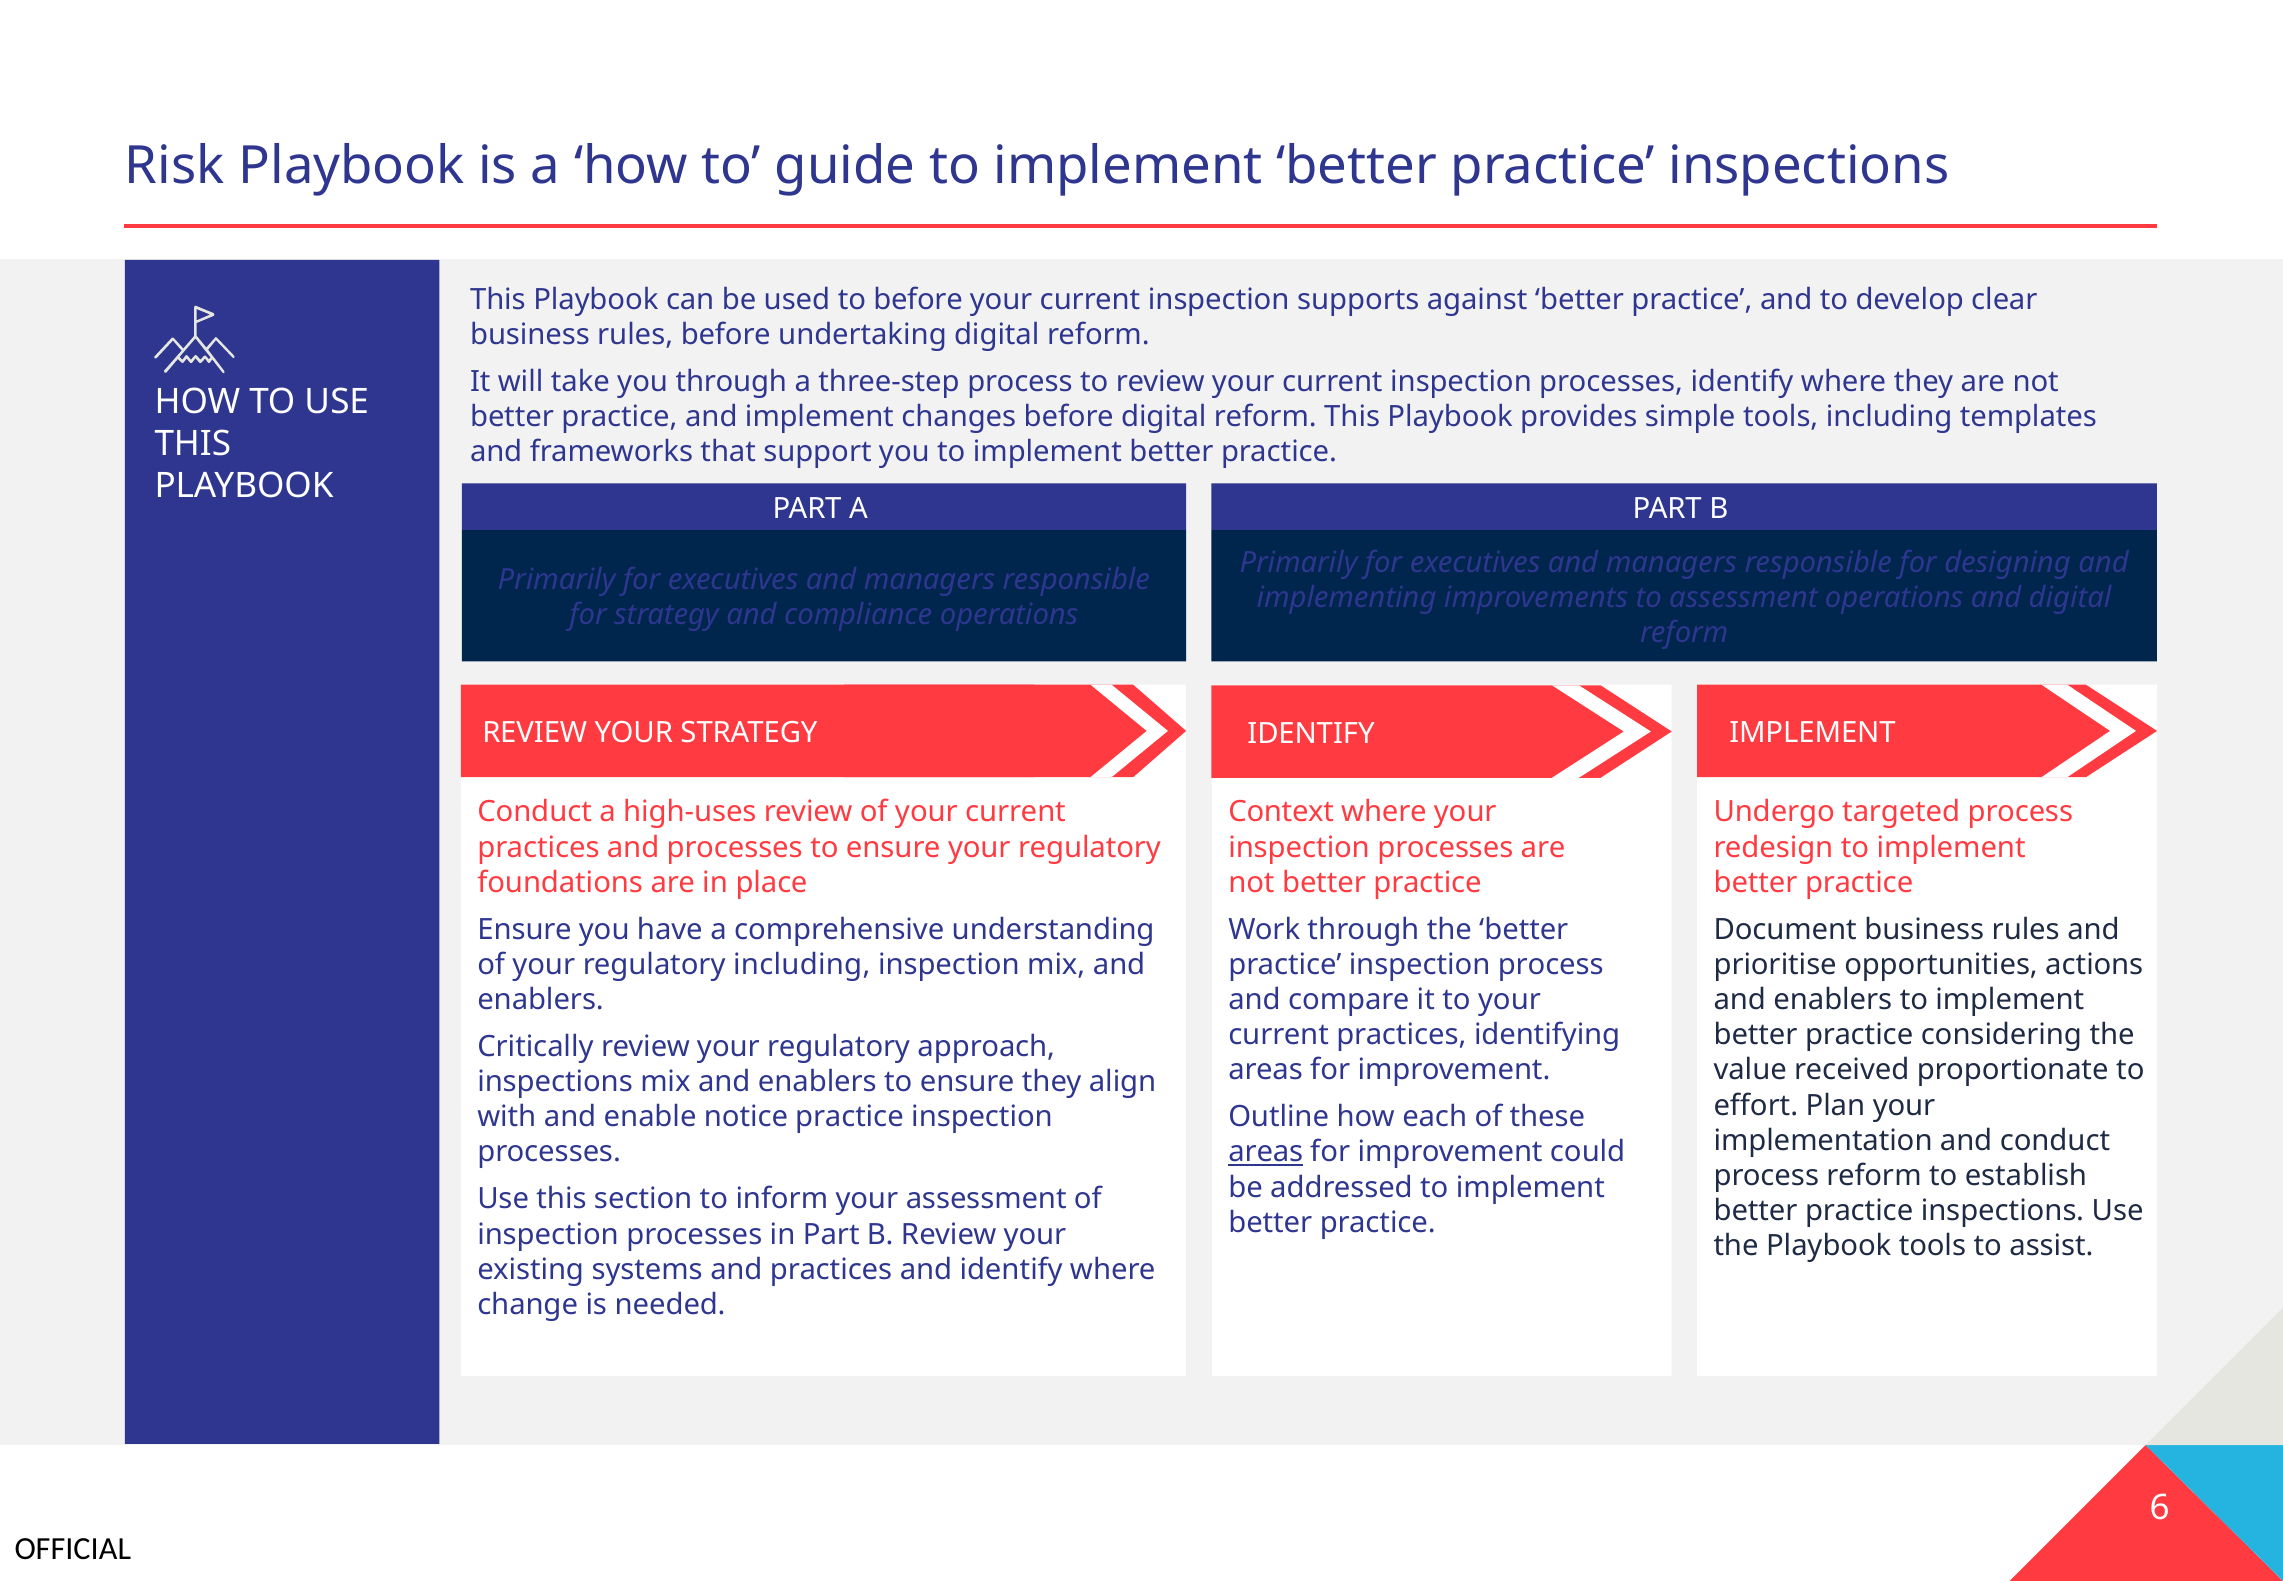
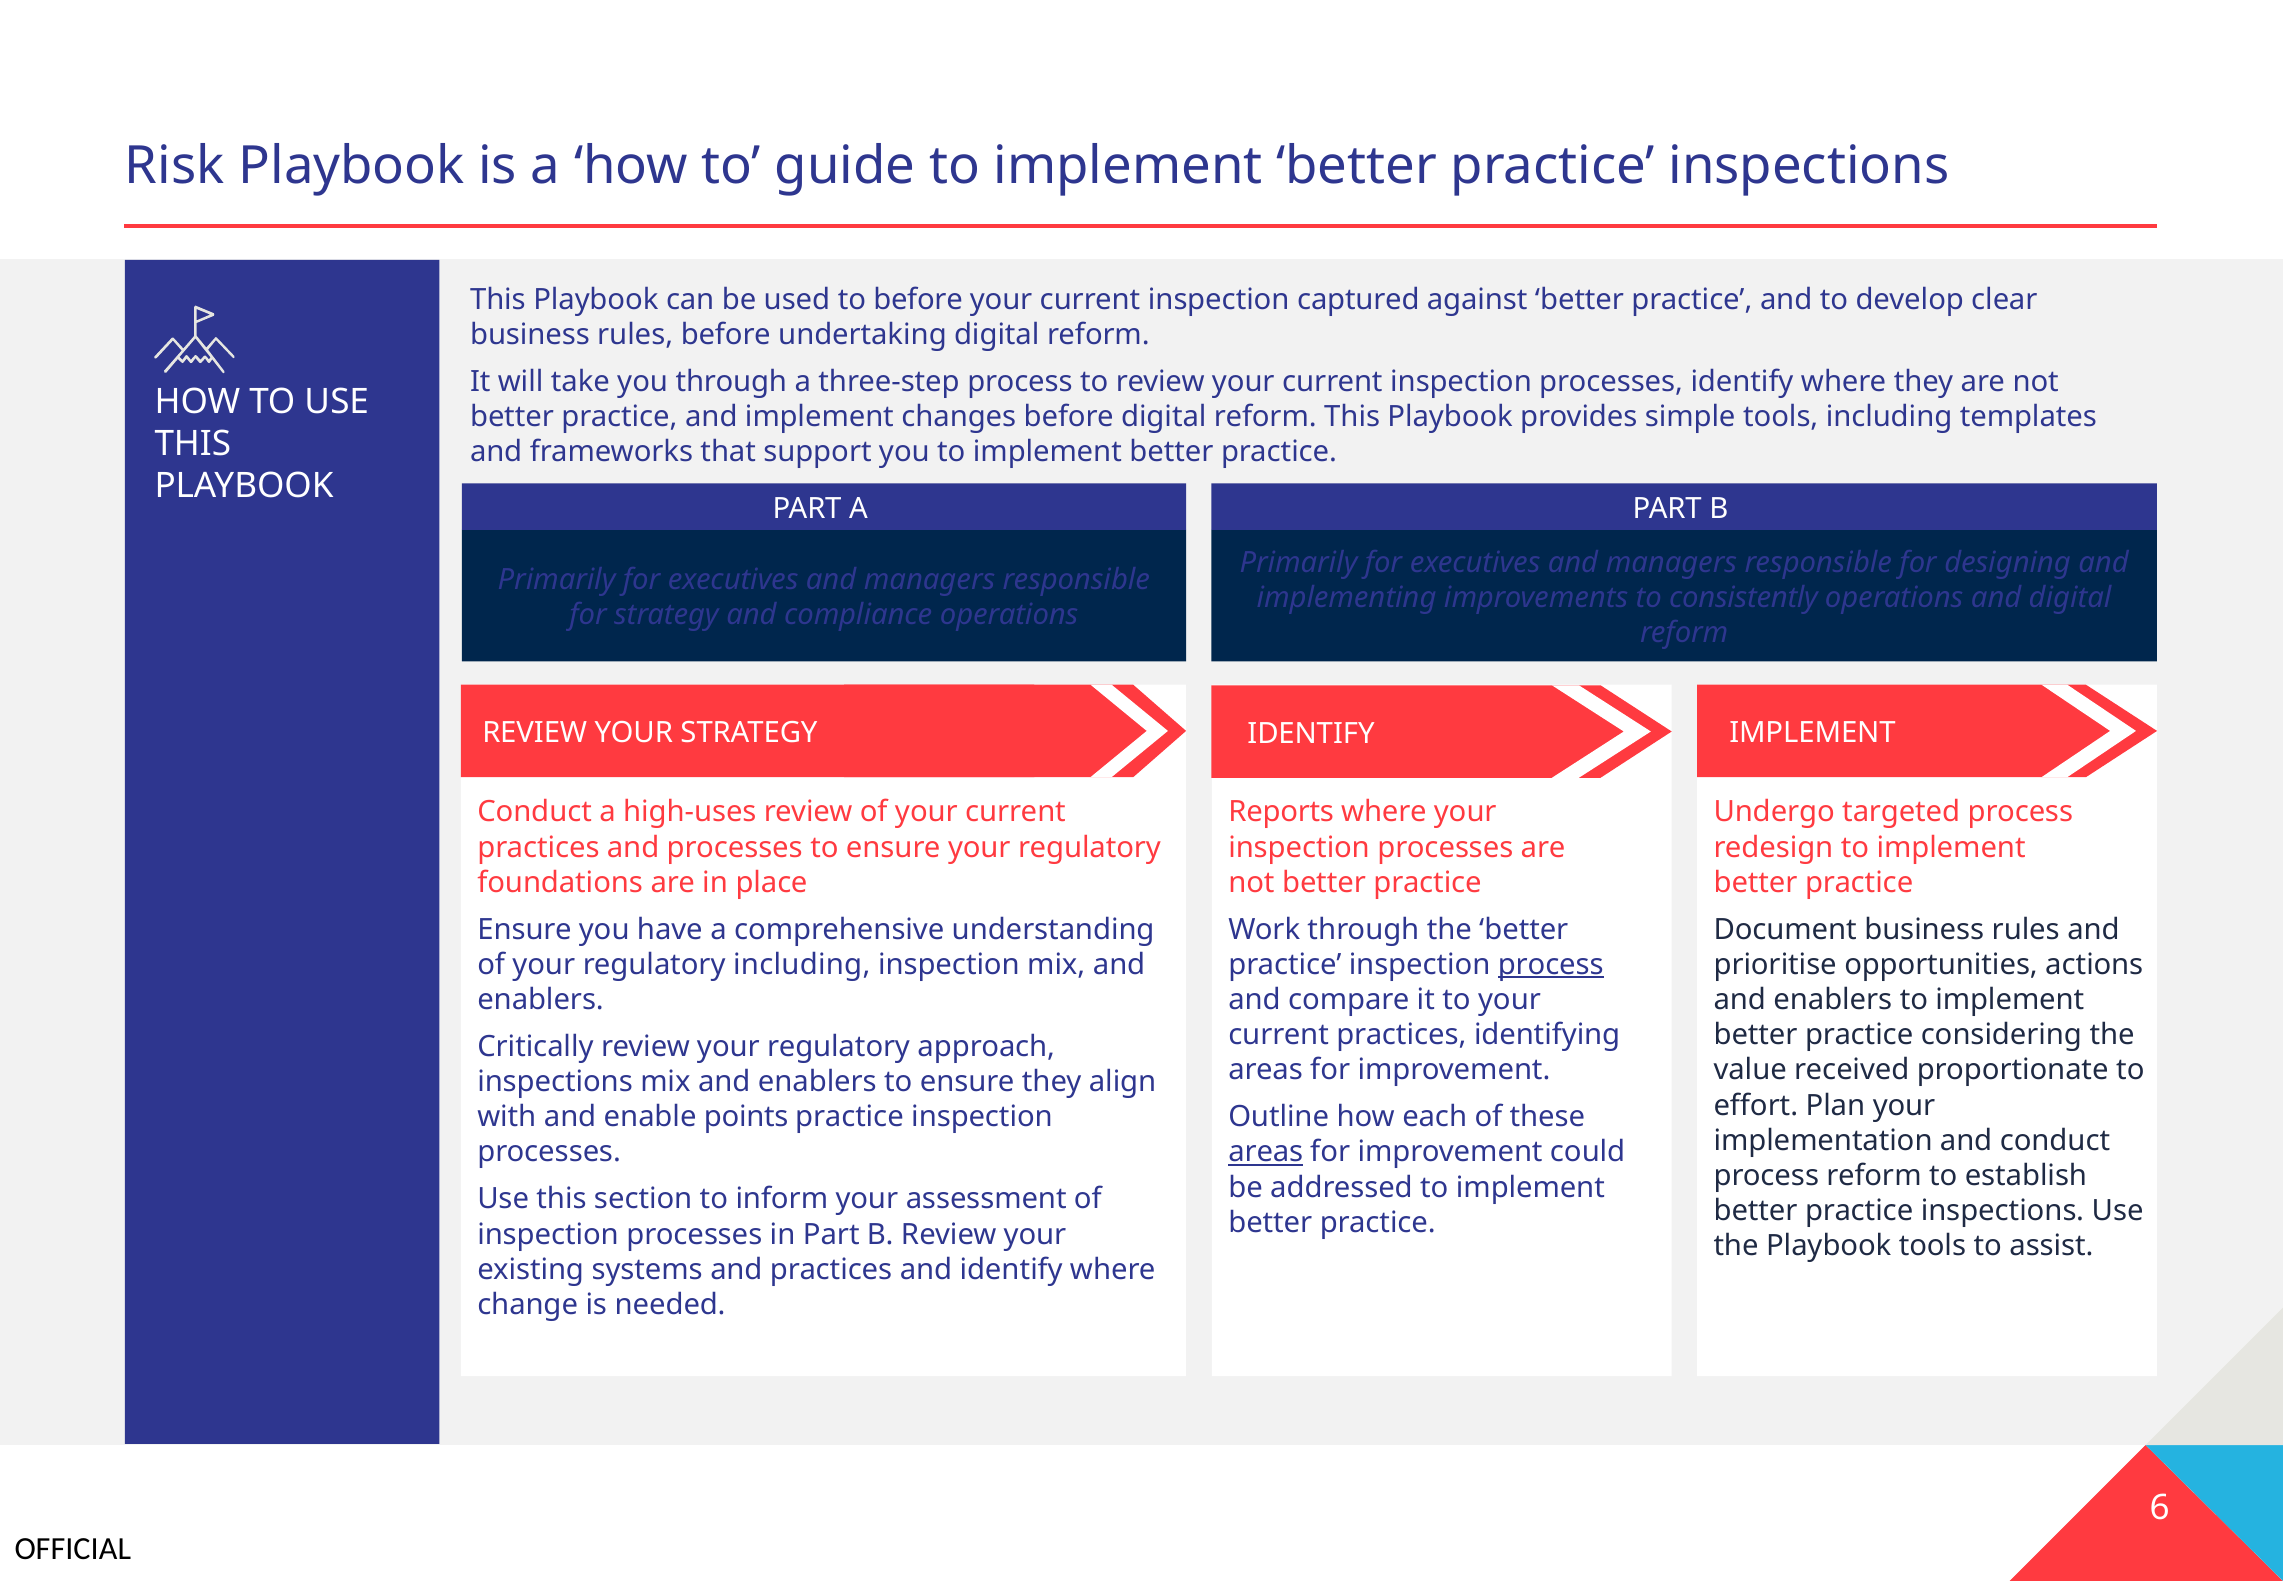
supports: supports -> captured
to assessment: assessment -> consistently
Context: Context -> Reports
process at (1551, 964) underline: none -> present
notice: notice -> points
